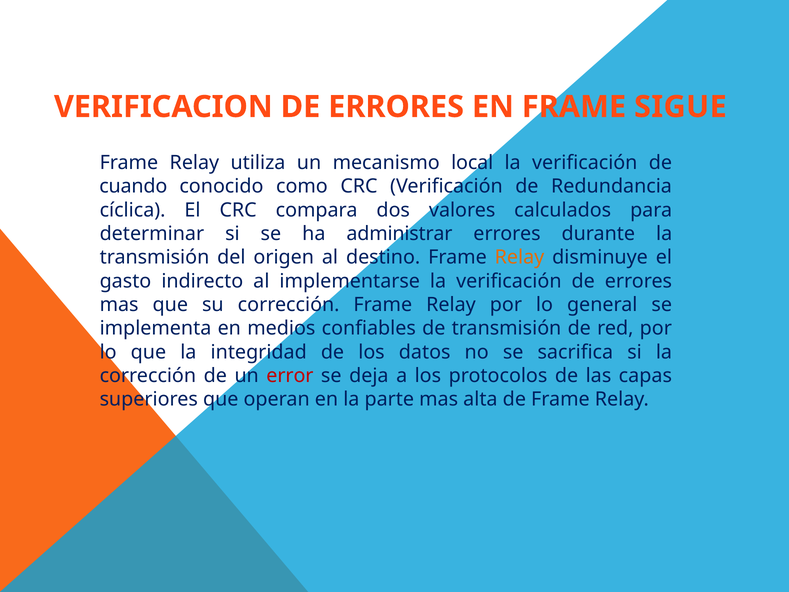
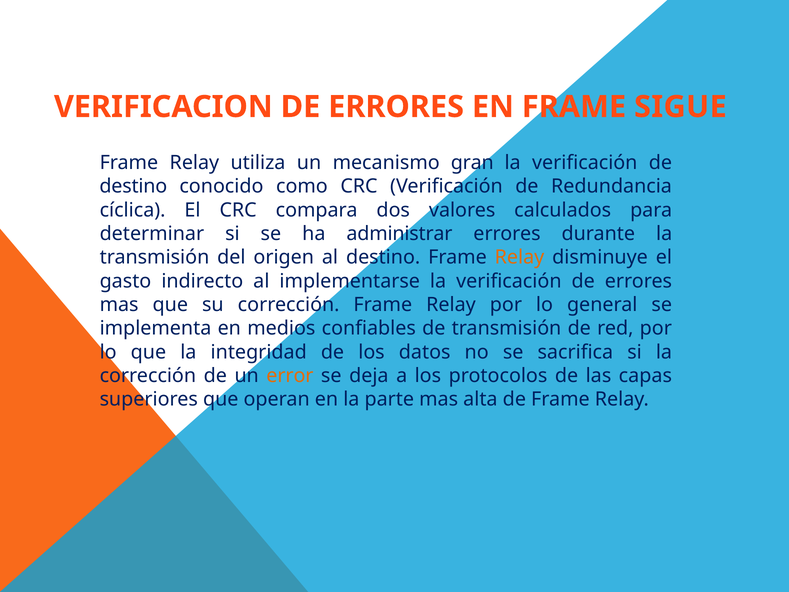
local: local -> gran
cuando at (133, 186): cuando -> destino
error colour: red -> orange
